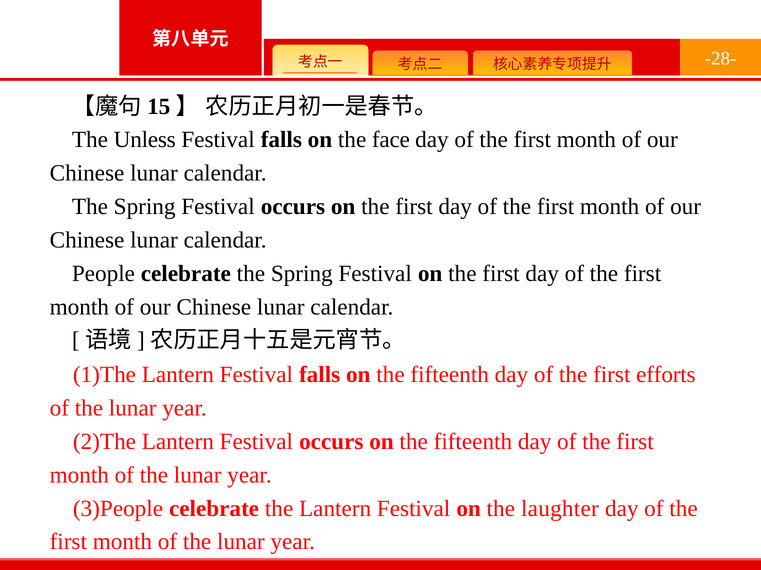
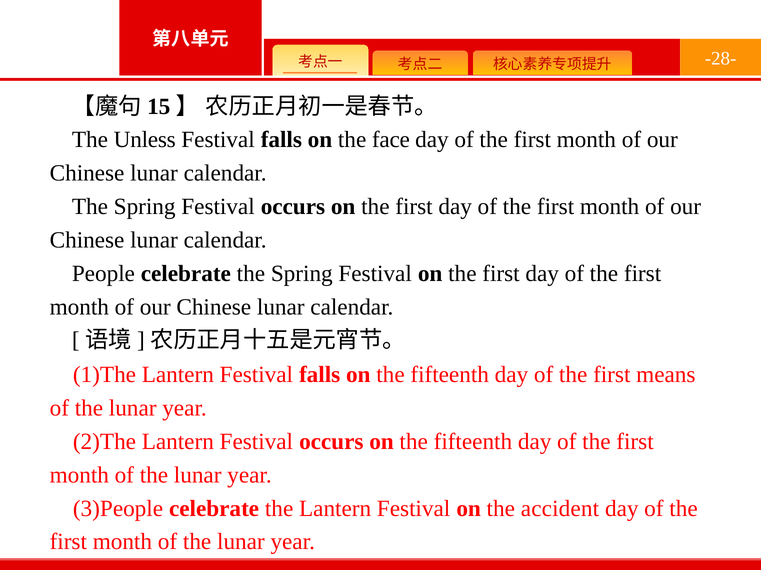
efforts: efforts -> means
laughter: laughter -> accident
